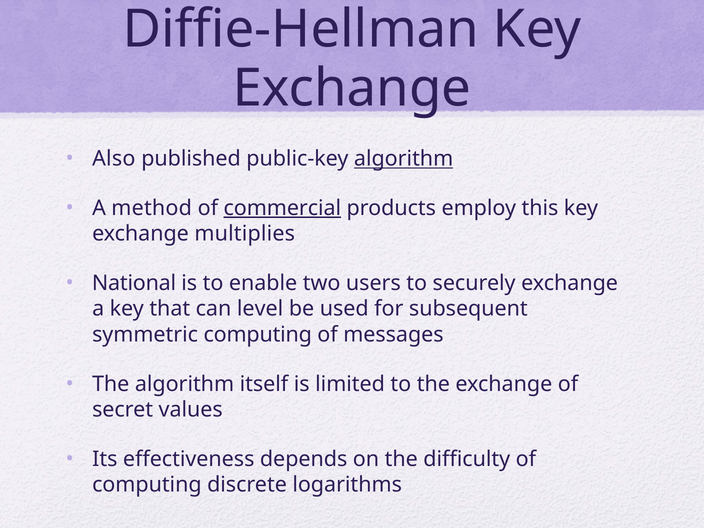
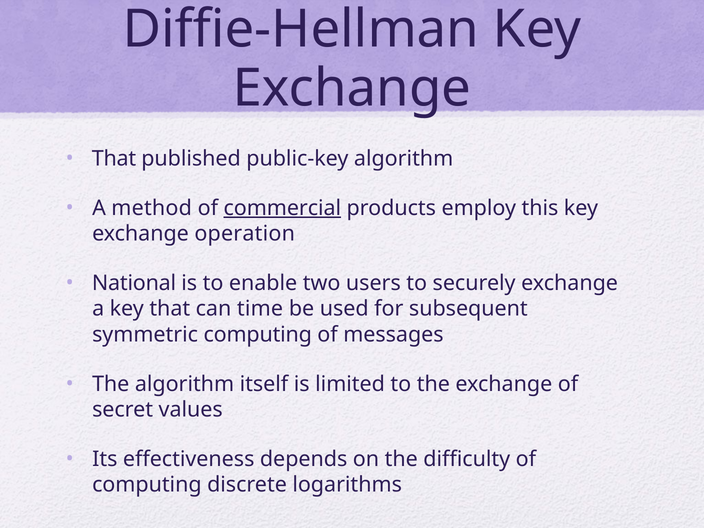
Also at (114, 159): Also -> That
algorithm at (404, 159) underline: present -> none
multiplies: multiplies -> operation
level: level -> time
